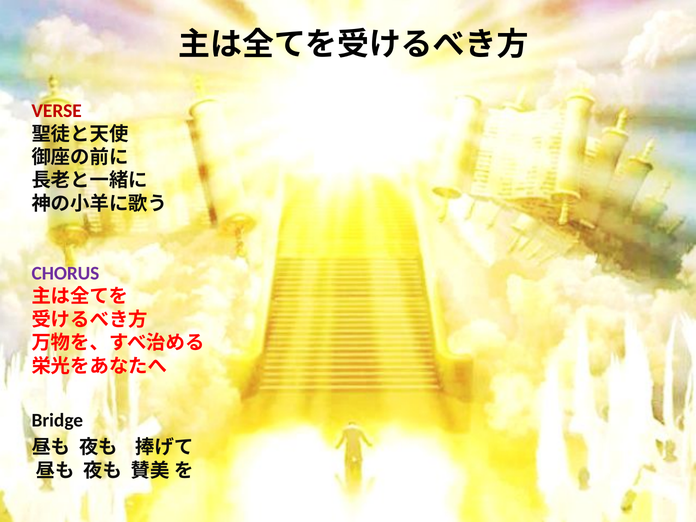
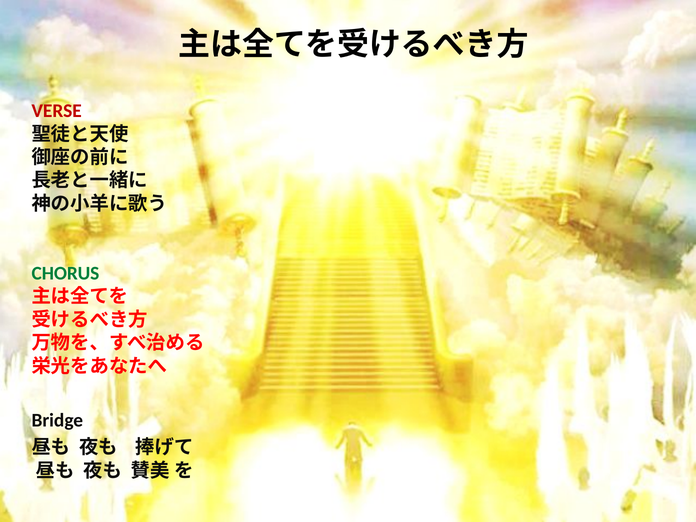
CHORUS colour: purple -> green
